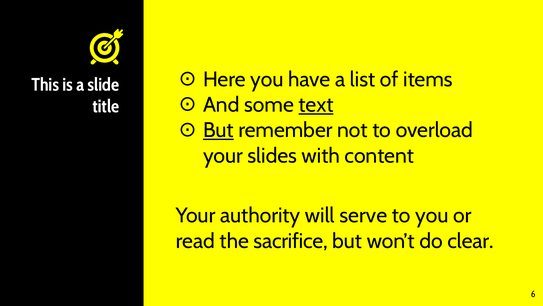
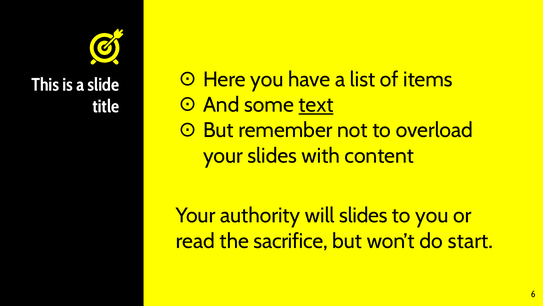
But at (218, 130) underline: present -> none
will serve: serve -> slides
clear: clear -> start
